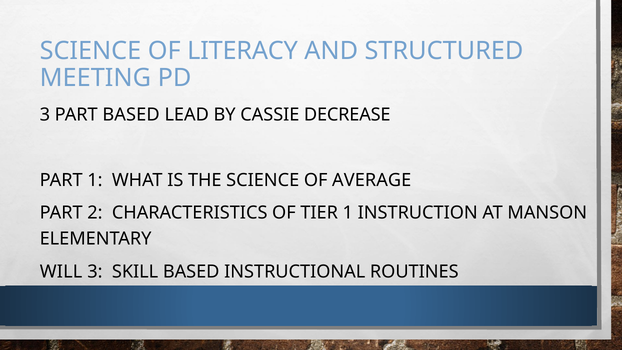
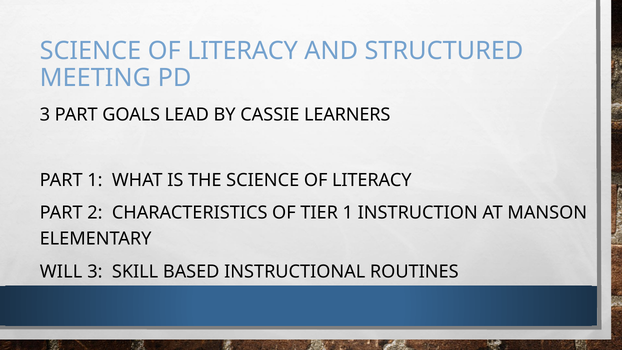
PART BASED: BASED -> GOALS
DECREASE: DECREASE -> LEARNERS
THE SCIENCE OF AVERAGE: AVERAGE -> LITERACY
